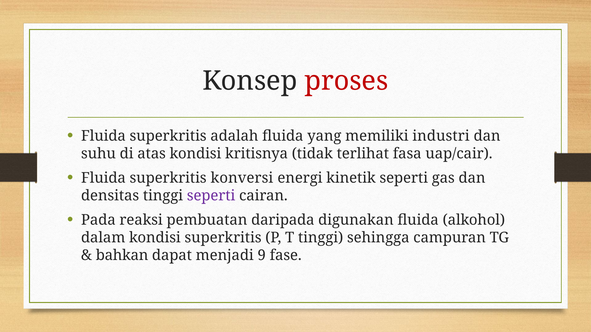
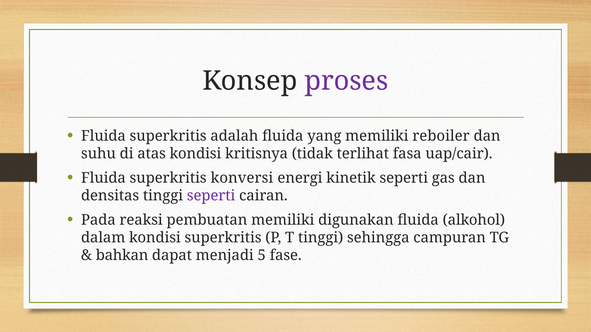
proses colour: red -> purple
industri: industri -> reboiler
pembuatan daripada: daripada -> memiliki
9: 9 -> 5
